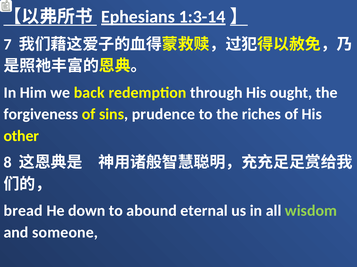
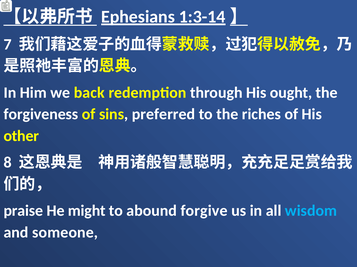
prudence: prudence -> preferred
bread: bread -> praise
down: down -> might
eternal: eternal -> forgive
wisdom colour: light green -> light blue
